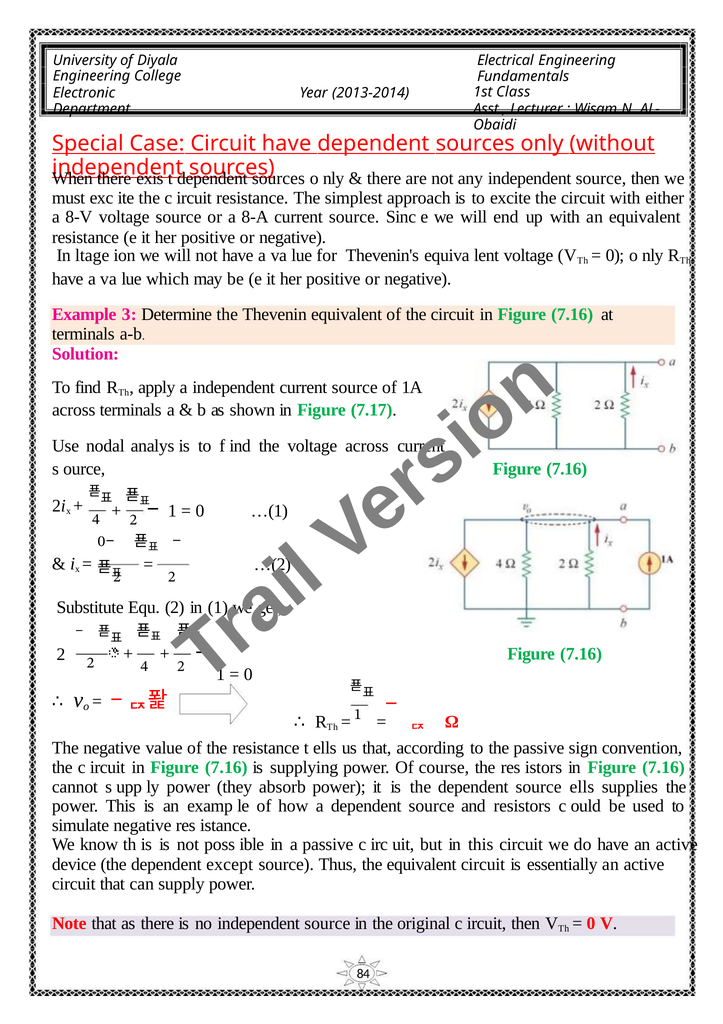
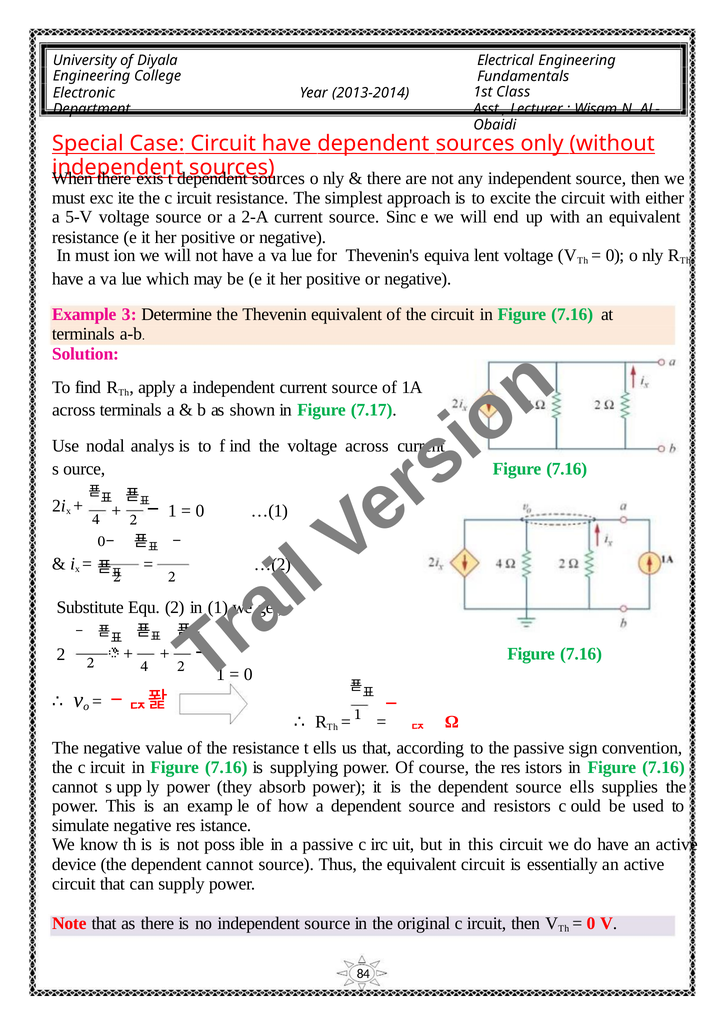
8-V: 8-V -> 5-V
8-A: 8-A -> 2-A
In ltage: ltage -> must
dependent except: except -> cannot
